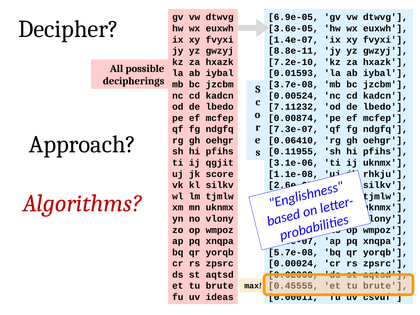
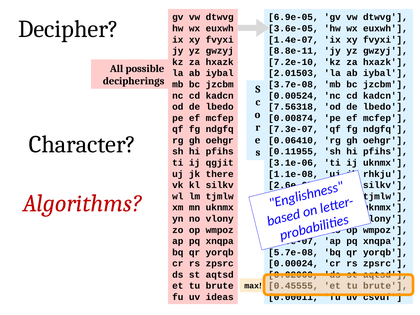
0.01593: 0.01593 -> 2.01503
7.11232: 7.11232 -> 7.56318
Approach: Approach -> Character
score: score -> there
